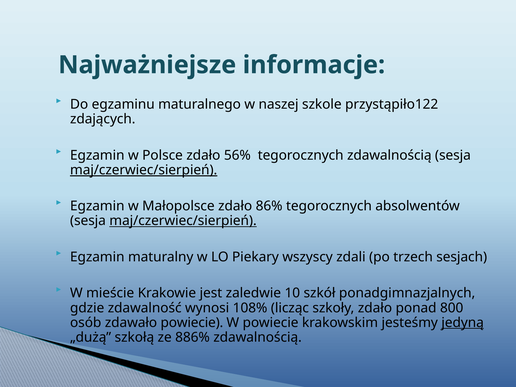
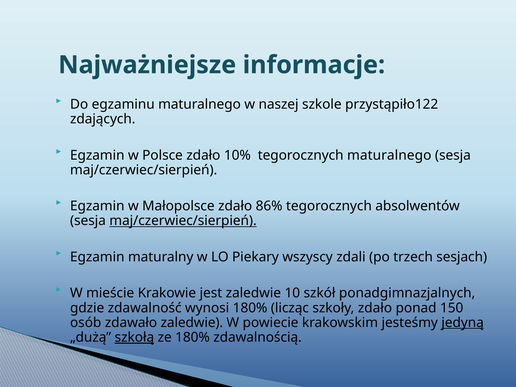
56%: 56% -> 10%
tegorocznych zdawalnością: zdawalnością -> maturalnego
maj/czerwiec/sierpień at (144, 170) underline: present -> none
wynosi 108%: 108% -> 180%
800: 800 -> 150
zdawało powiecie: powiecie -> zaledwie
szkołą underline: none -> present
ze 886%: 886% -> 180%
